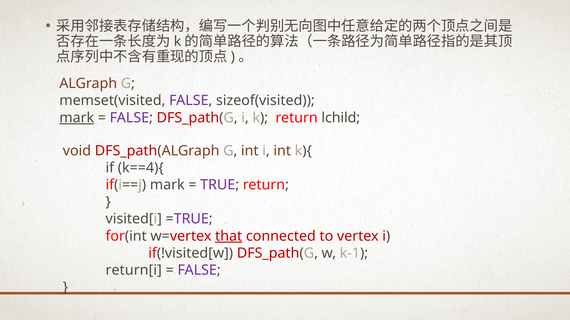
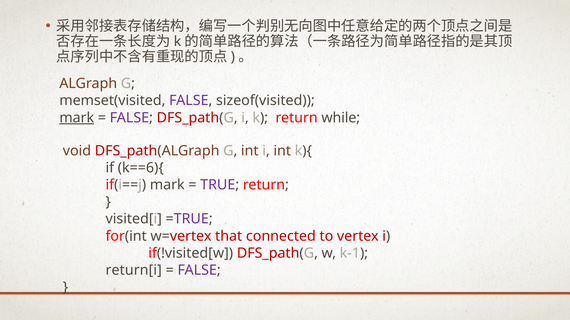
lchild: lchild -> while
k==4){: k==4){ -> k==6){
that underline: present -> none
